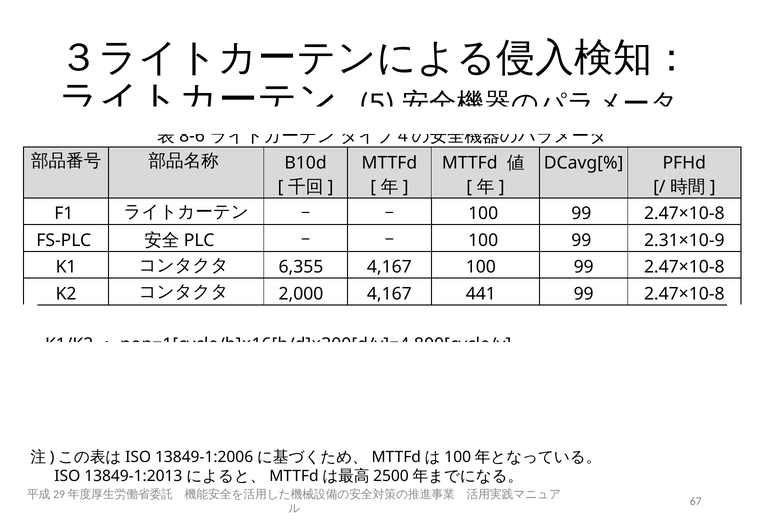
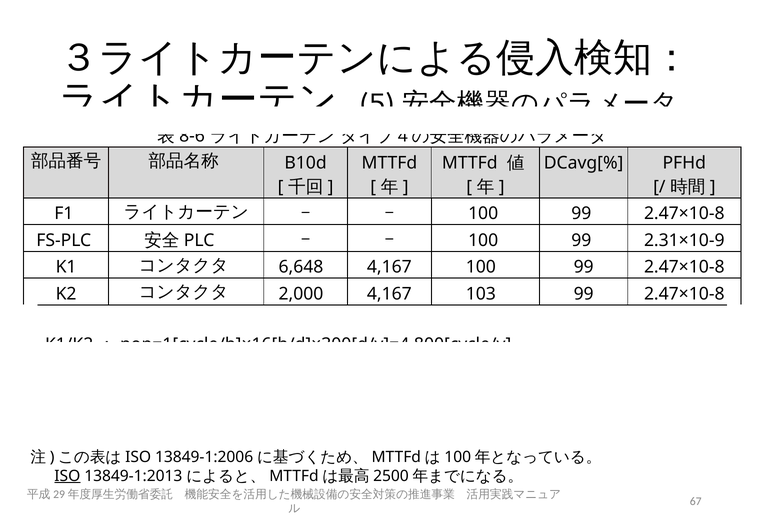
6,355: 6,355 -> 6,648
441: 441 -> 103
ISO underline: none -> present
